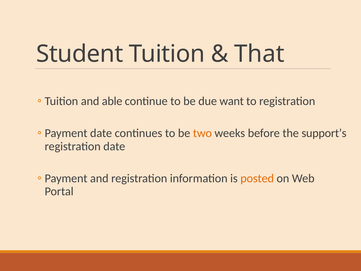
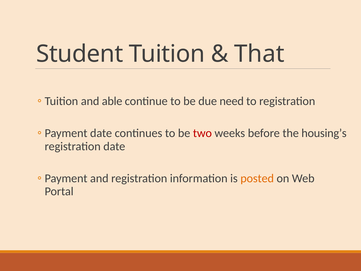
want: want -> need
two colour: orange -> red
support’s: support’s -> housing’s
